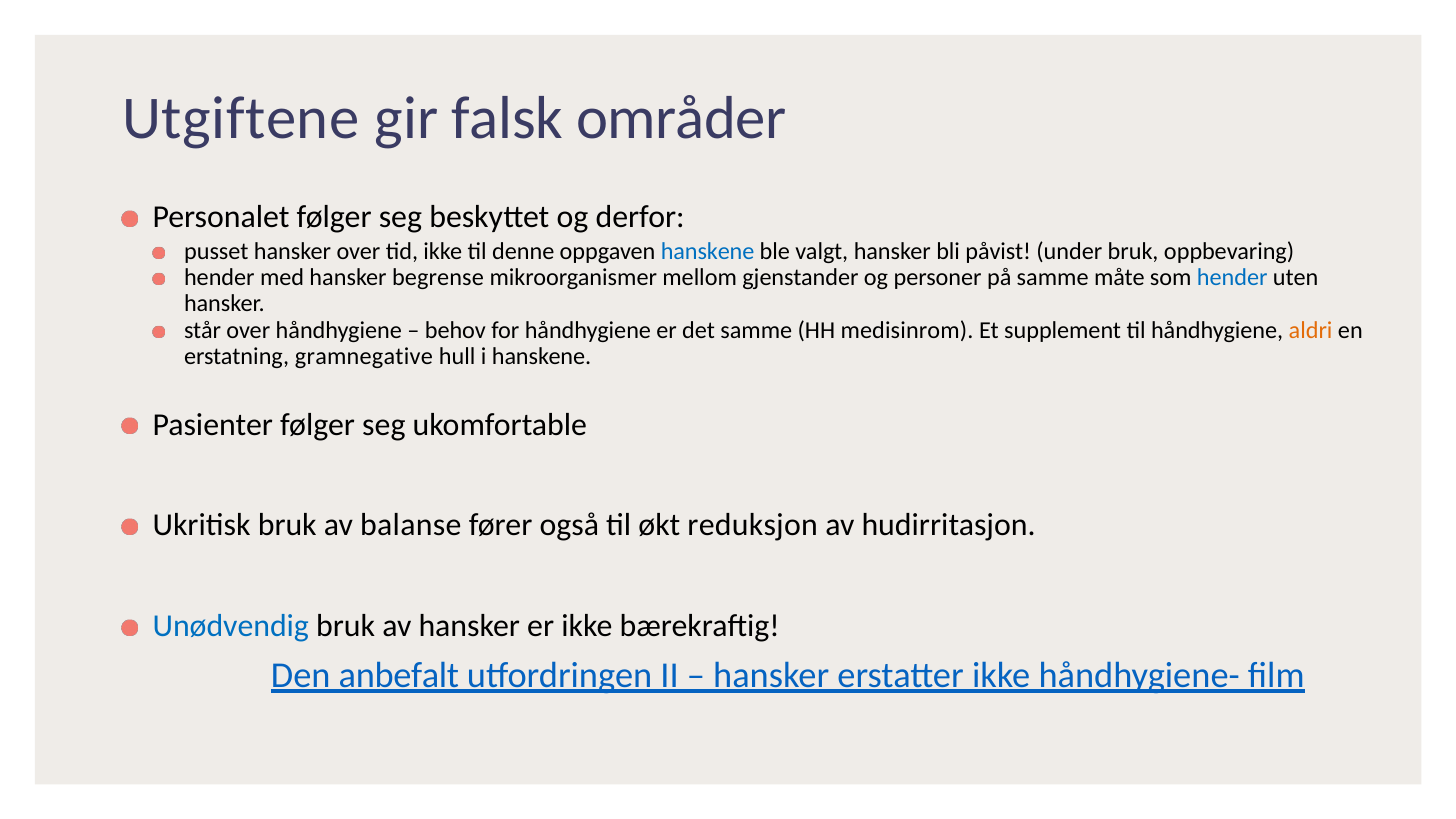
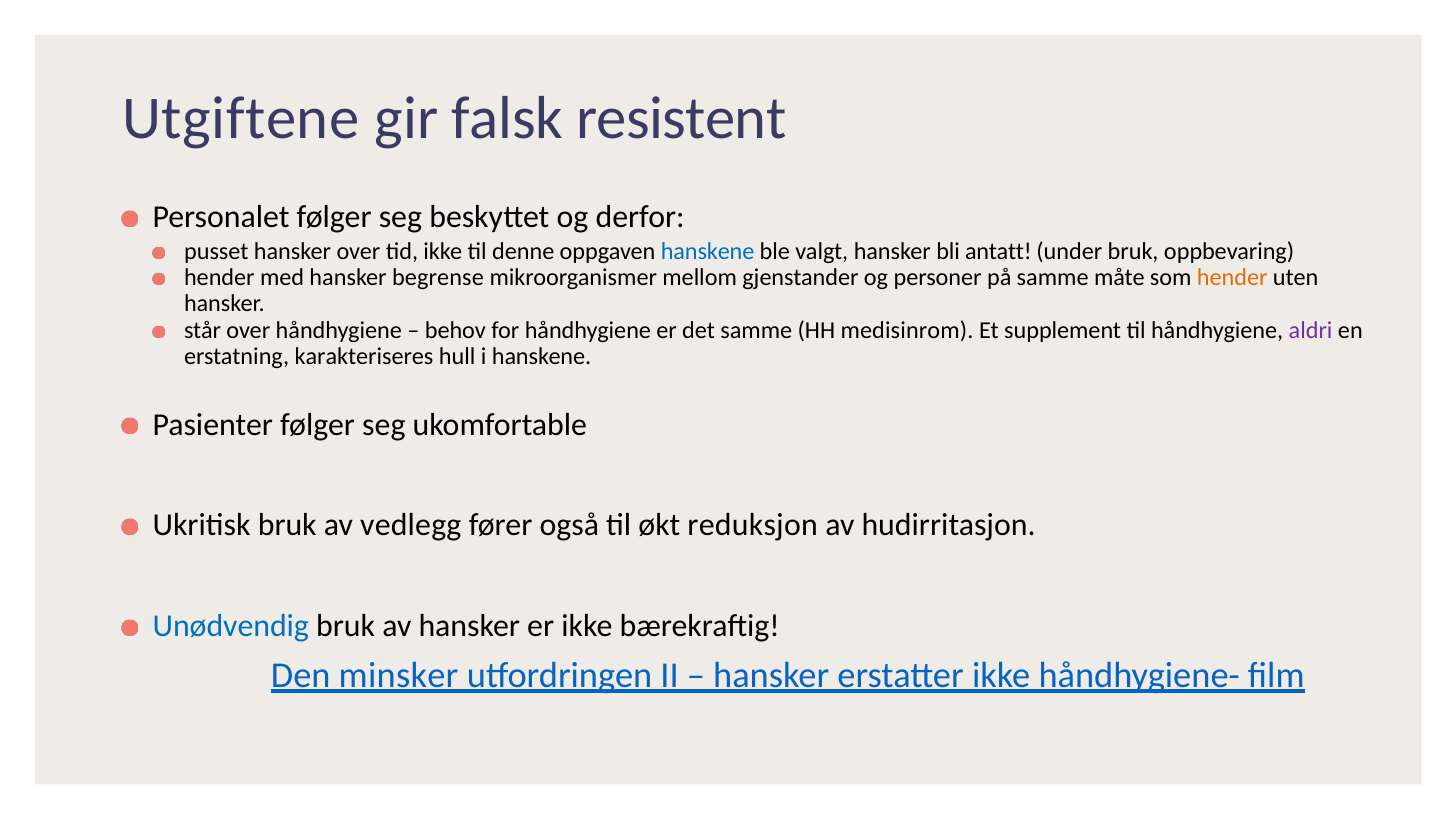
områder: områder -> resistent
påvist: påvist -> antatt
hender at (1232, 278) colour: blue -> orange
aldri colour: orange -> purple
gramnegative: gramnegative -> karakteriseres
balanse: balanse -> vedlegg
anbefalt: anbefalt -> minsker
